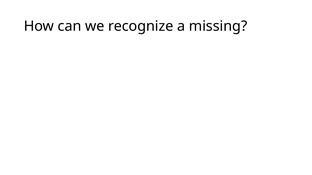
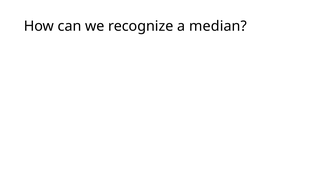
missing: missing -> median
